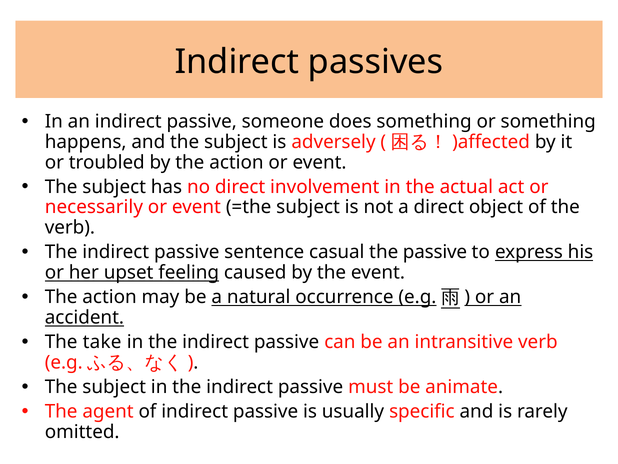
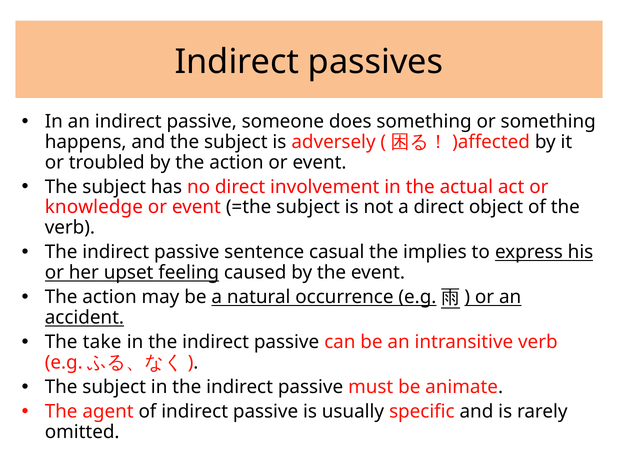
necessarily: necessarily -> knowledge
the passive: passive -> implies
